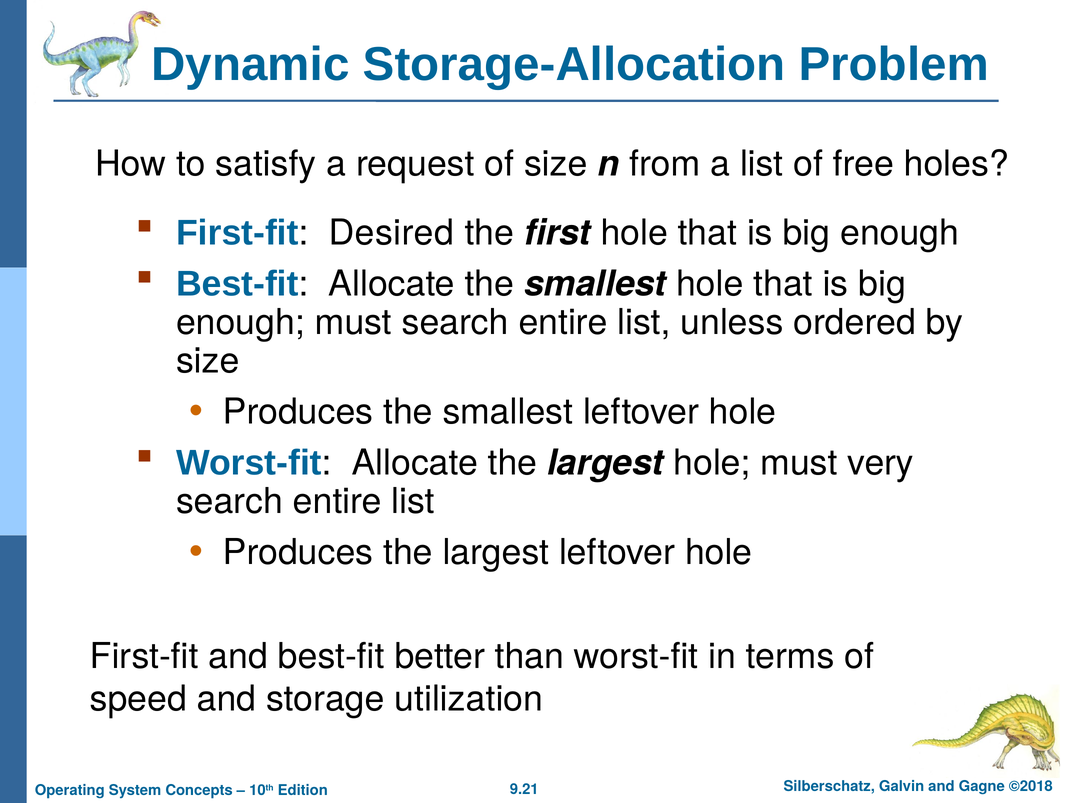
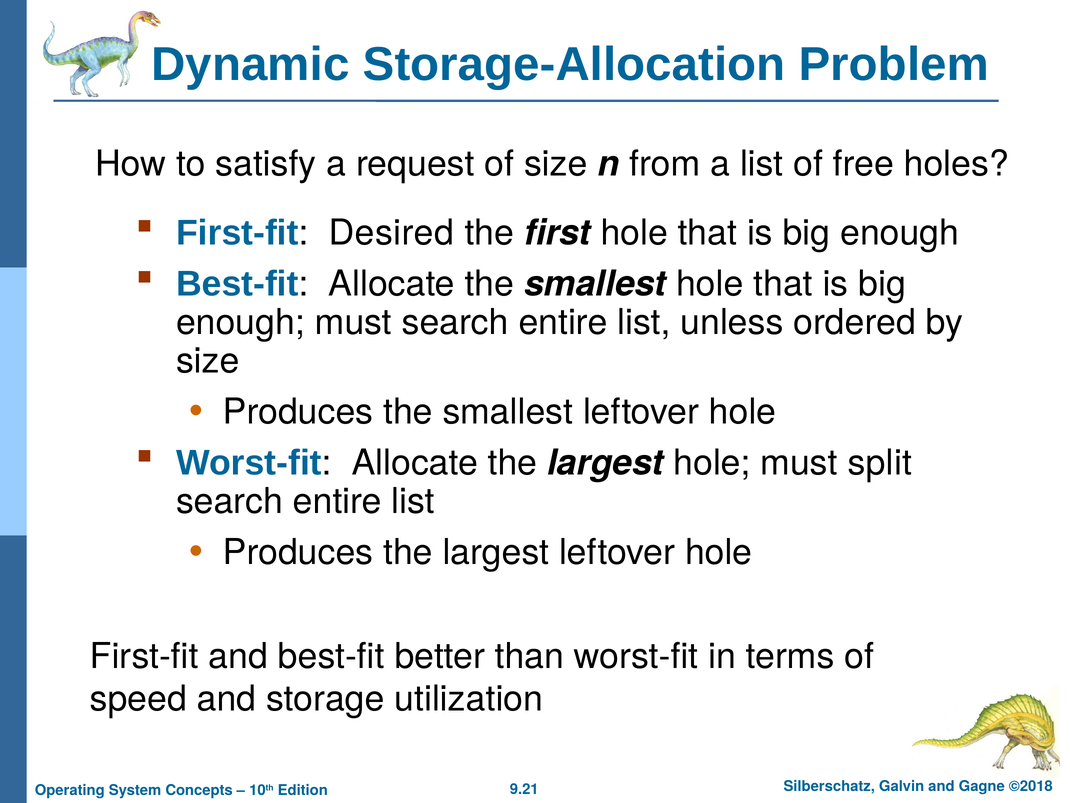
very: very -> split
